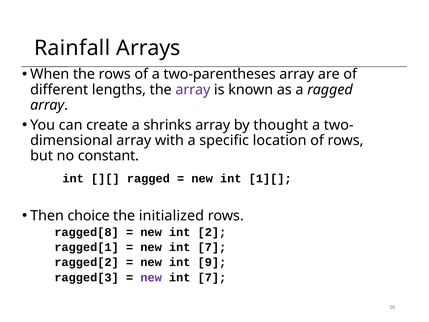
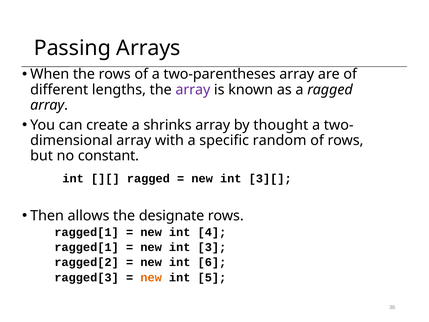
Rainfall: Rainfall -> Passing
location: location -> random
1][: 1][ -> 3][
choice: choice -> allows
initialized: initialized -> designate
ragged[8 at (87, 232): ragged[8 -> ragged[1
2: 2 -> 4
7 at (212, 247): 7 -> 3
9: 9 -> 6
new at (151, 277) colour: purple -> orange
7 at (212, 277): 7 -> 5
